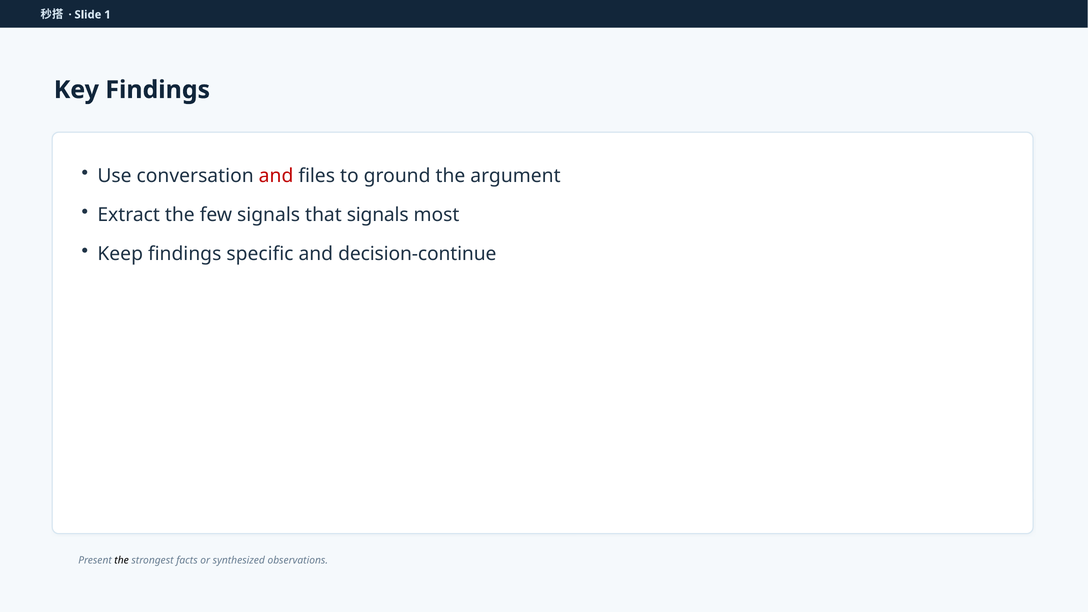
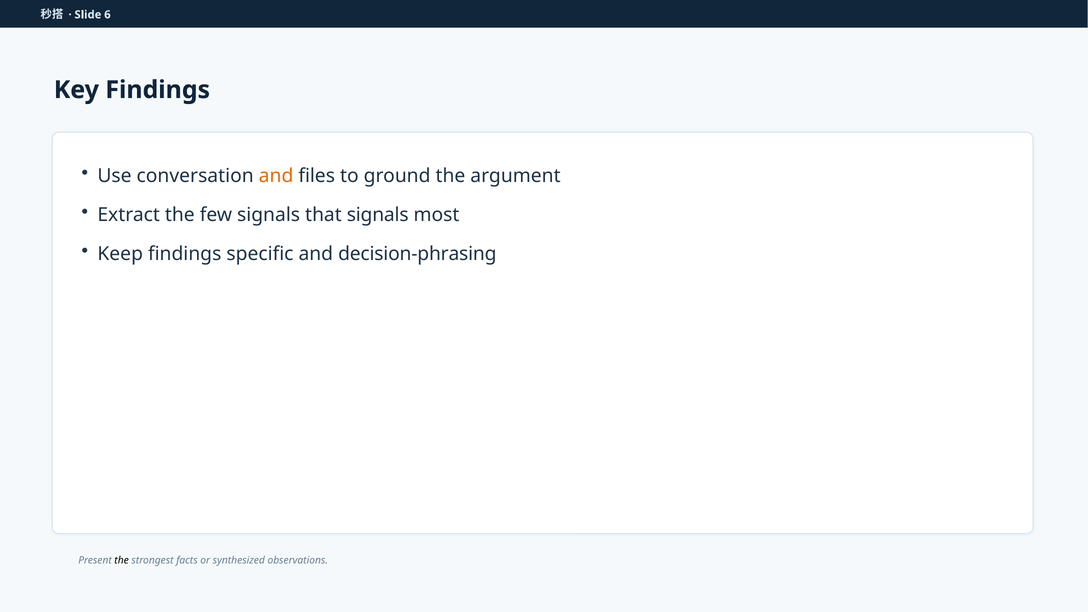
1: 1 -> 6
and at (276, 176) colour: red -> orange
decision-continue: decision-continue -> decision-phrasing
